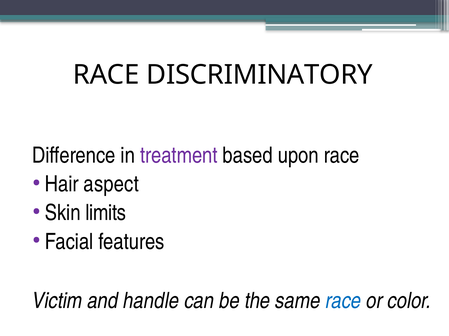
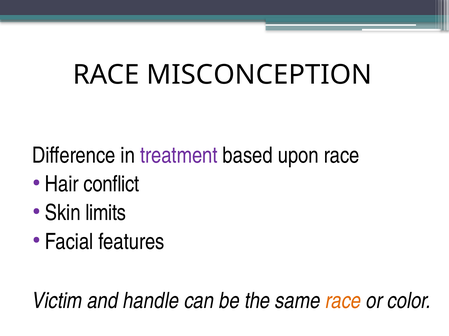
DISCRIMINATORY: DISCRIMINATORY -> MISCONCEPTION
aspect: aspect -> conflict
race at (343, 302) colour: blue -> orange
